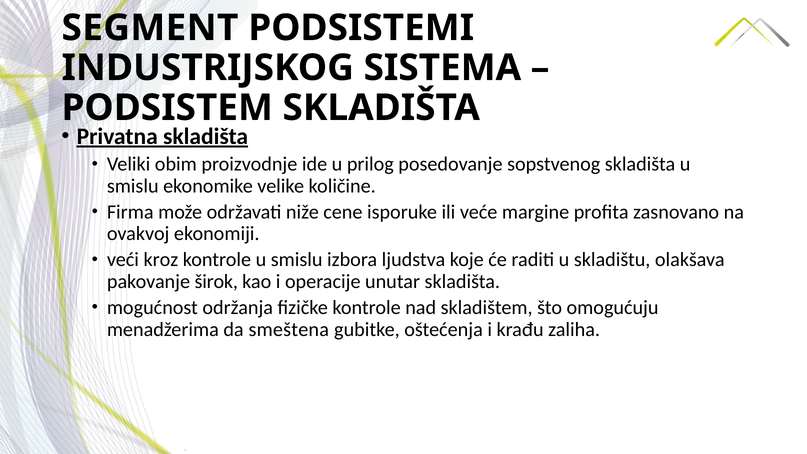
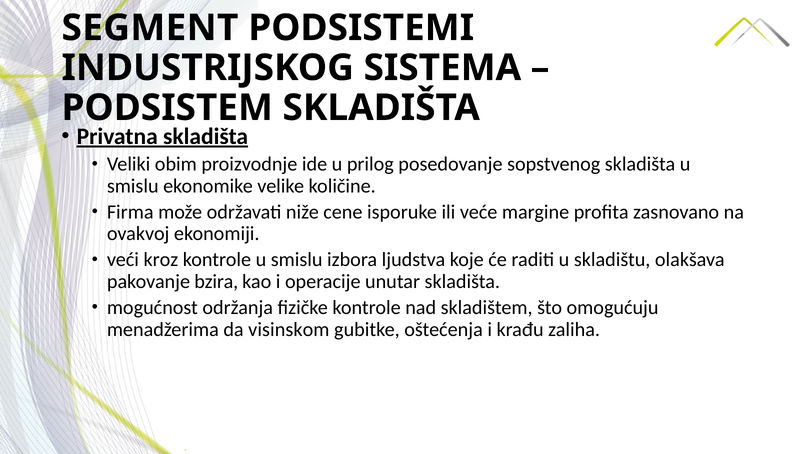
širok: širok -> bzira
smeštena: smeštena -> visinskom
